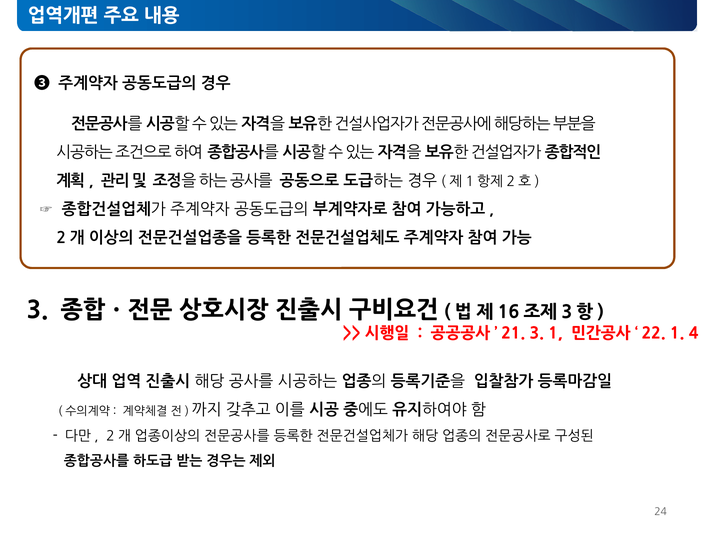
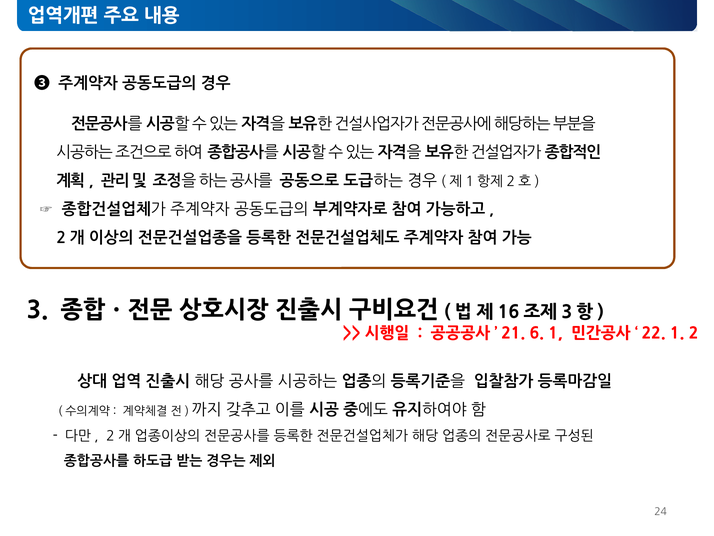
’21 3: 3 -> 6
4: 4 -> 2
